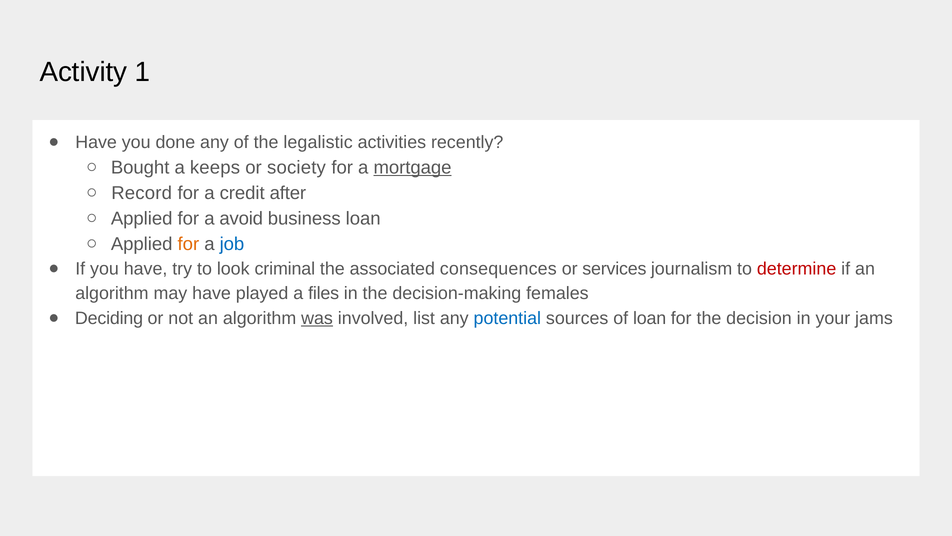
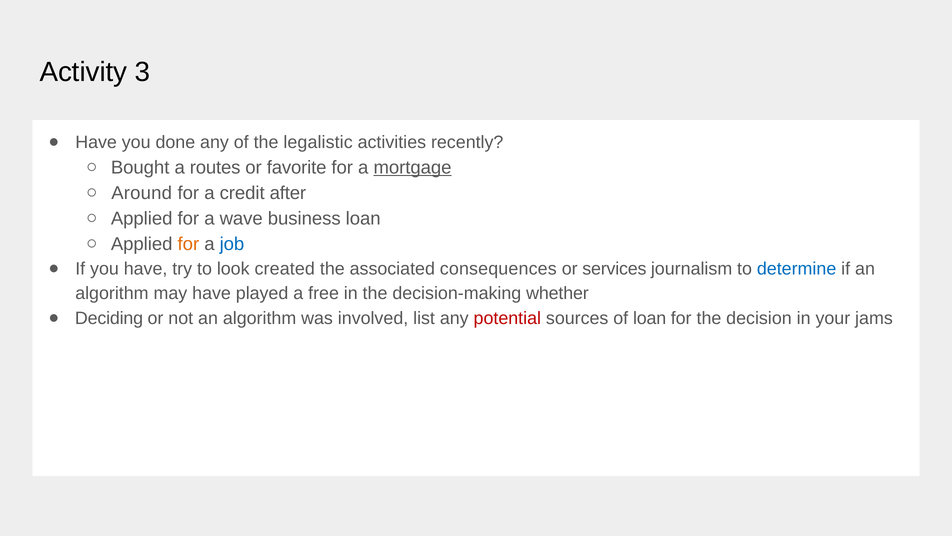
1: 1 -> 3
keeps: keeps -> routes
society: society -> favorite
Record: Record -> Around
avoid: avoid -> wave
criminal: criminal -> created
determine colour: red -> blue
files: files -> free
females: females -> whether
was underline: present -> none
potential colour: blue -> red
